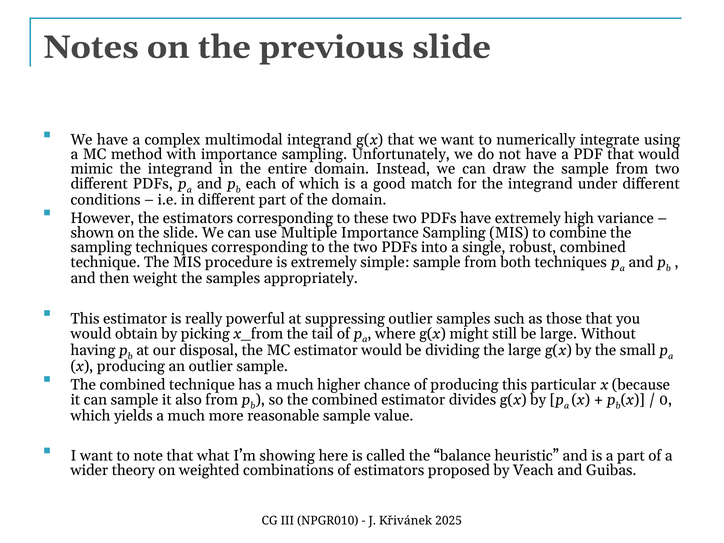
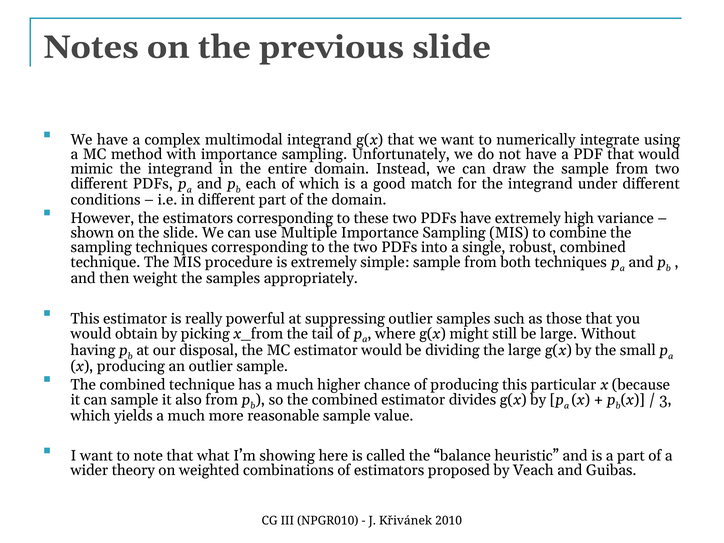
0: 0 -> 3
2025: 2025 -> 2010
